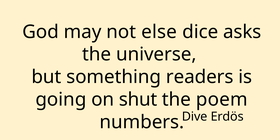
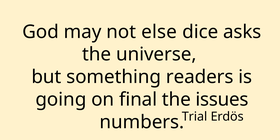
shut: shut -> final
poem: poem -> issues
Dive: Dive -> Trial
